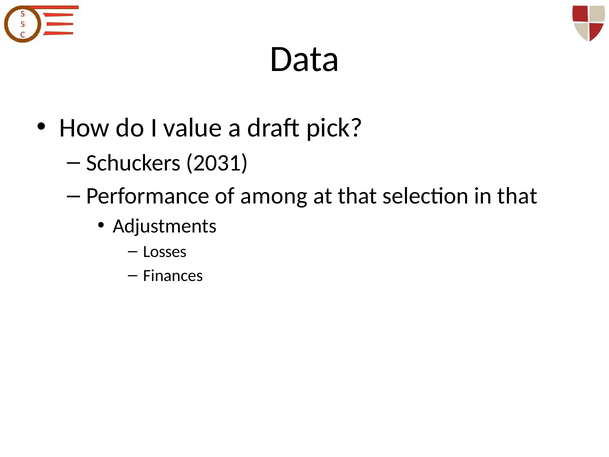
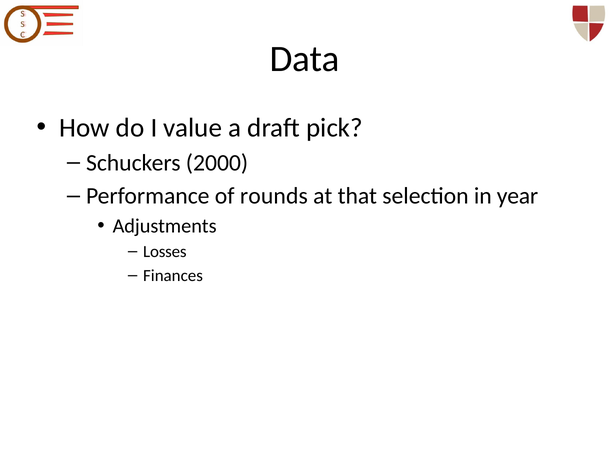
2031: 2031 -> 2000
among: among -> rounds
in that: that -> year
